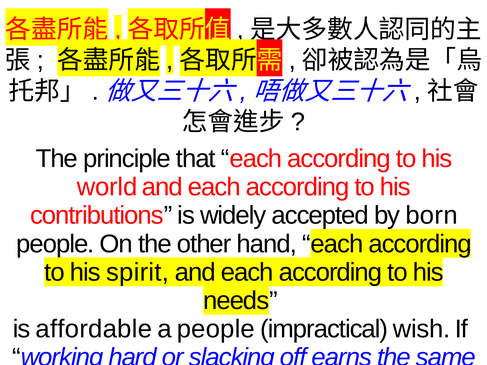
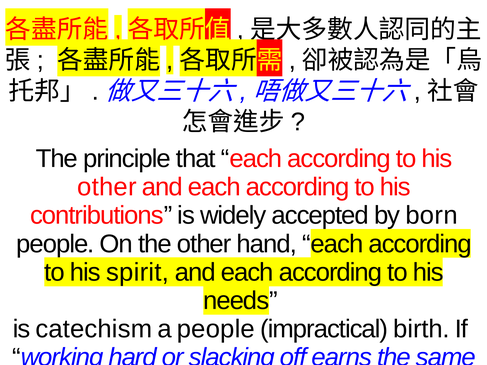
world at (107, 187): world -> other
affordable: affordable -> catechism
wish: wish -> birth
